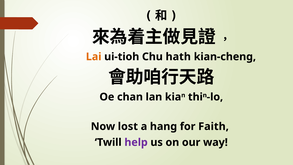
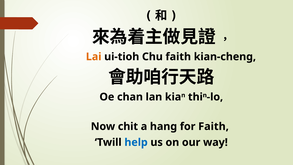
Chu hath: hath -> faith
lost: lost -> chit
help colour: purple -> blue
